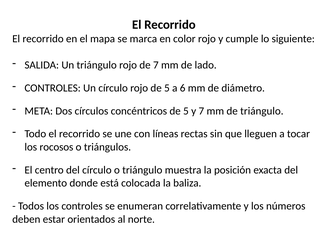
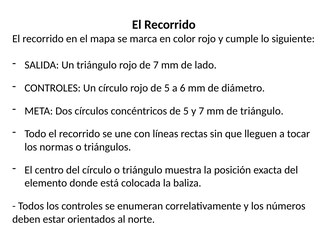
rocosos: rocosos -> normas
